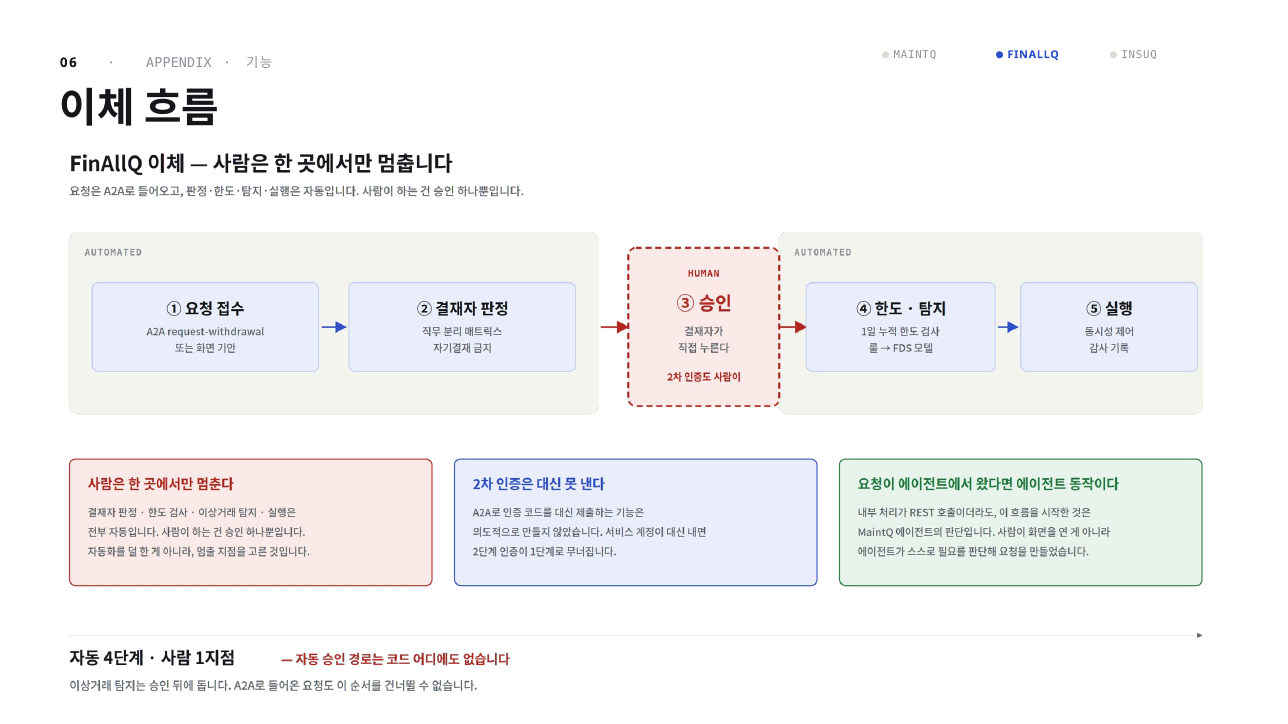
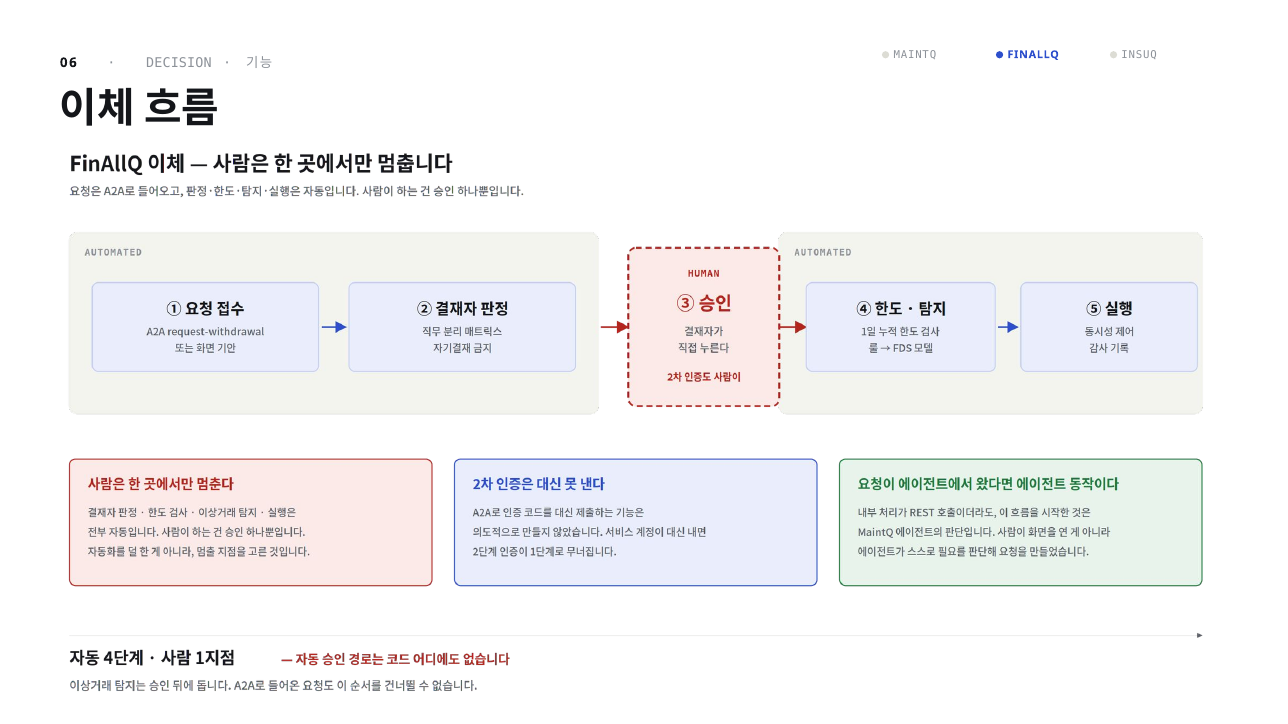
APPENDIX: APPENDIX -> DECISION
